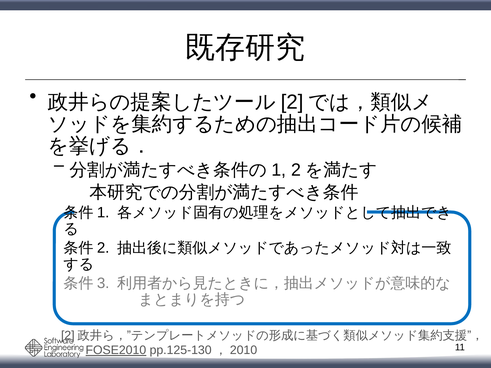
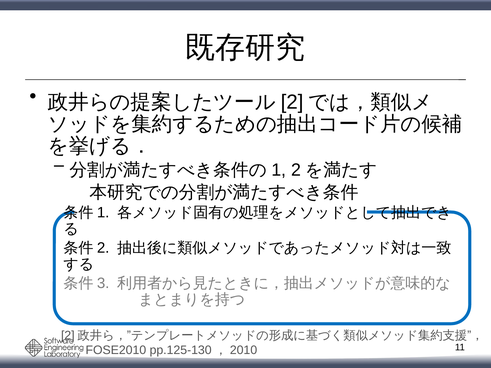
FOSE2010 underline: present -> none
